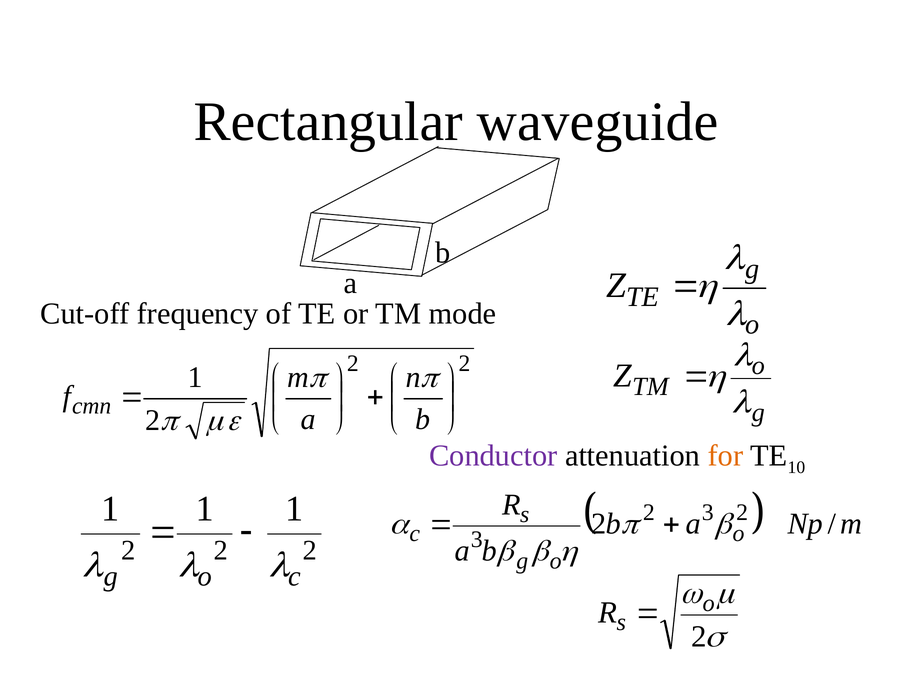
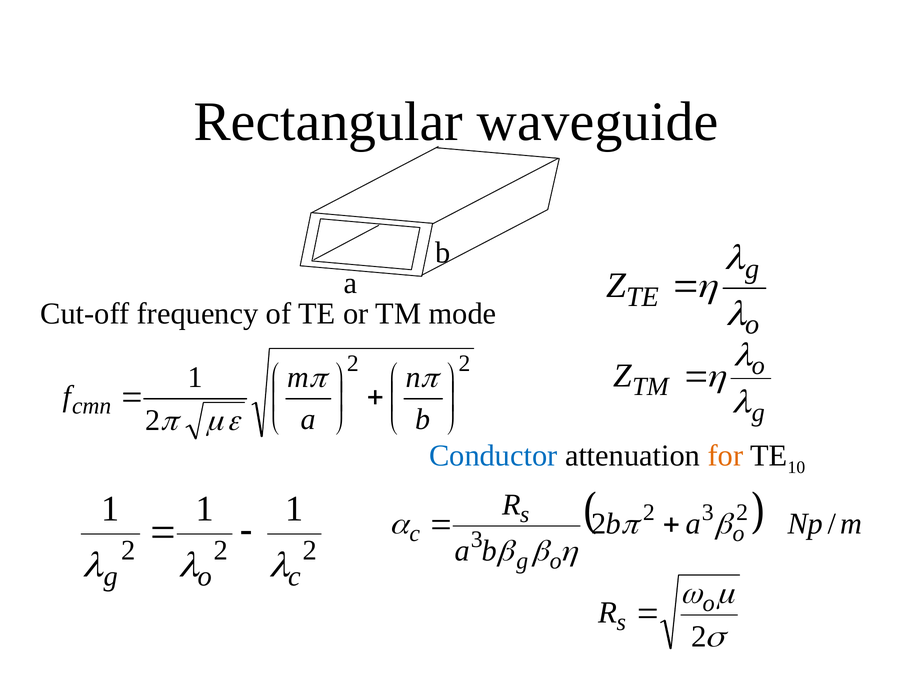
Conductor colour: purple -> blue
